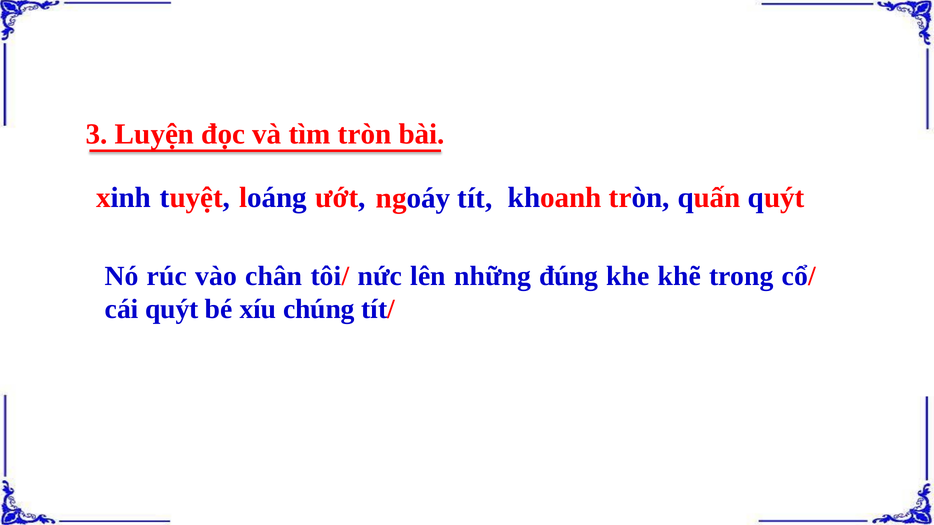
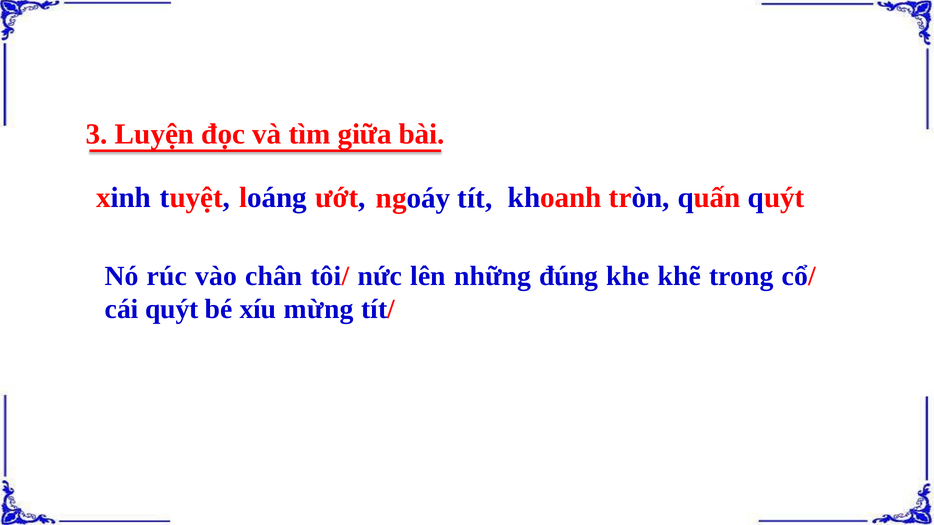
tìm tròn: tròn -> giữa
chúng: chúng -> mừng
